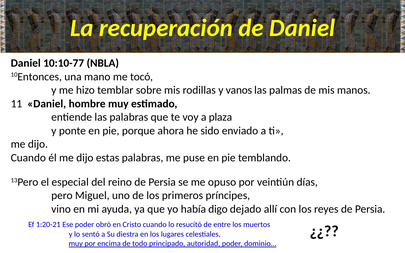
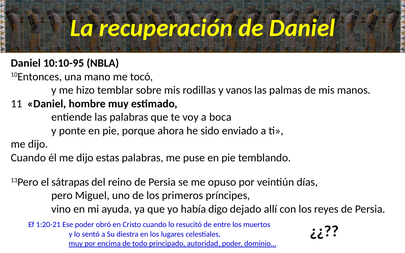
10:10-77: 10:10-77 -> 10:10-95
plaza: plaza -> boca
especial: especial -> sátrapas
